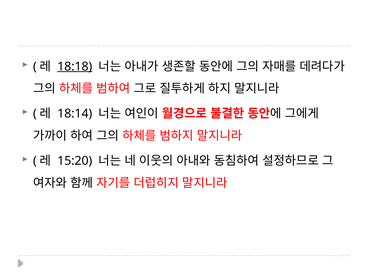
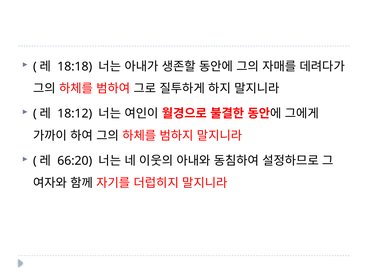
18:18 underline: present -> none
18:14: 18:14 -> 18:12
15:20: 15:20 -> 66:20
